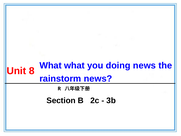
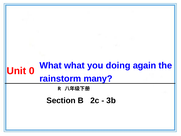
doing news: news -> again
8: 8 -> 0
rainstorm news: news -> many
